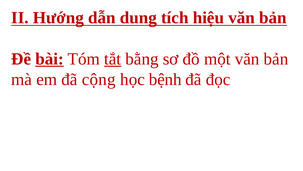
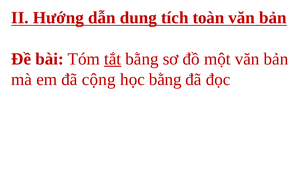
hiệu: hiệu -> toàn
bài underline: present -> none
học bệnh: bệnh -> bằng
